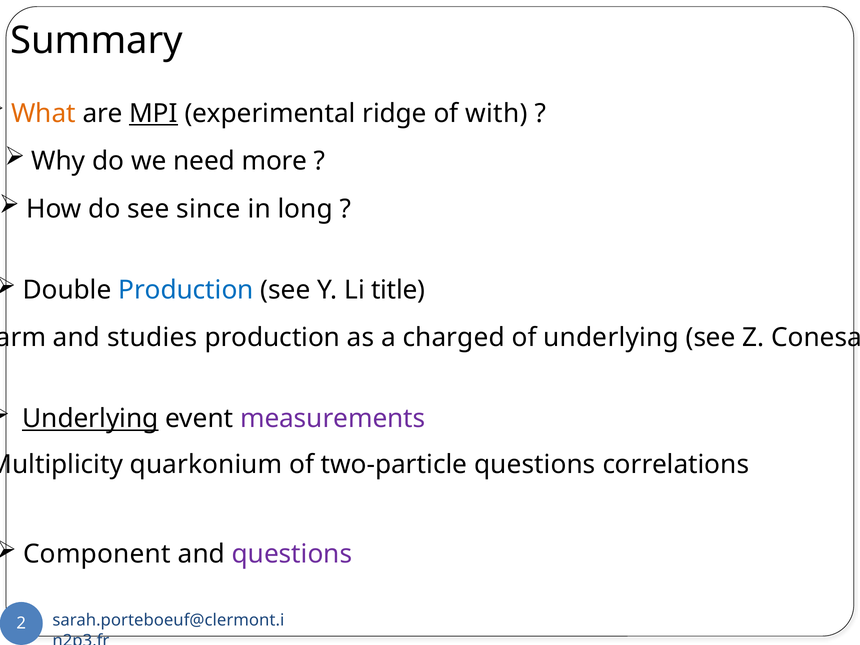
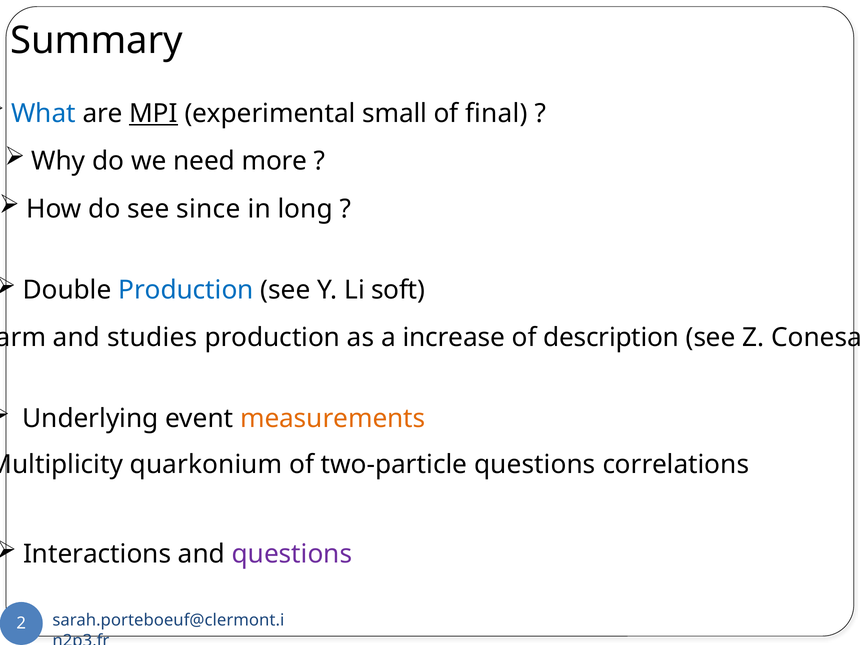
What colour: orange -> blue
ridge: ridge -> small
with: with -> final
title: title -> soft
charged: charged -> increase
of underlying: underlying -> description
Underlying at (90, 419) underline: present -> none
measurements colour: purple -> orange
Component: Component -> Interactions
